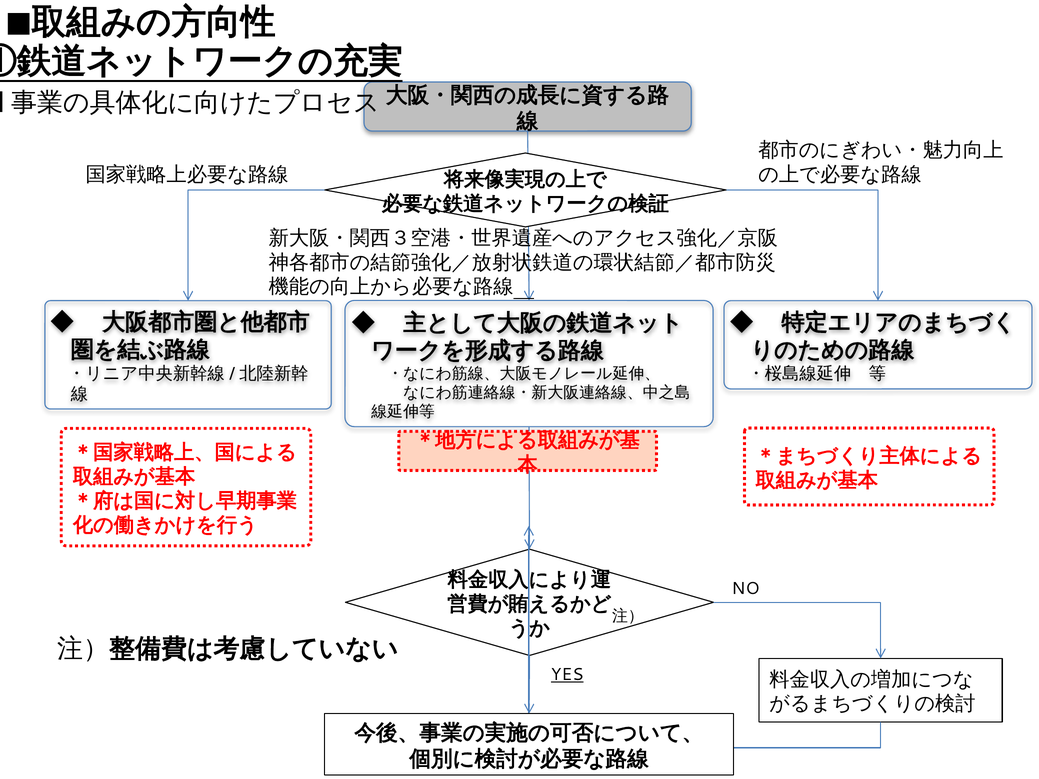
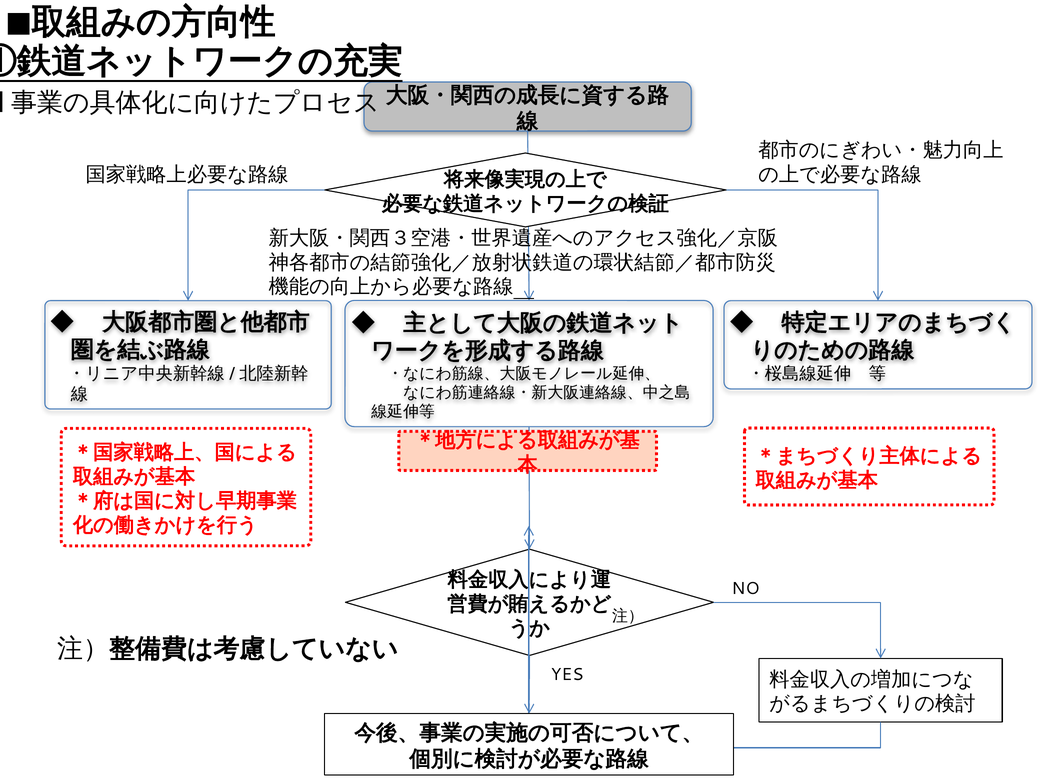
YES underline: present -> none
